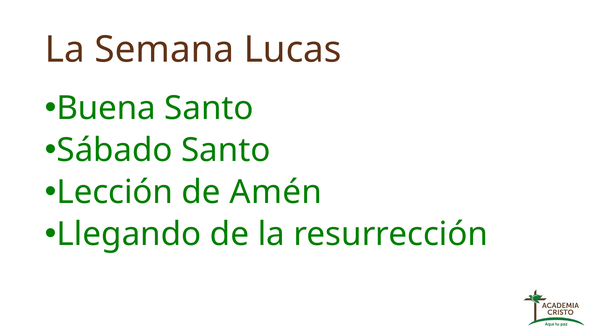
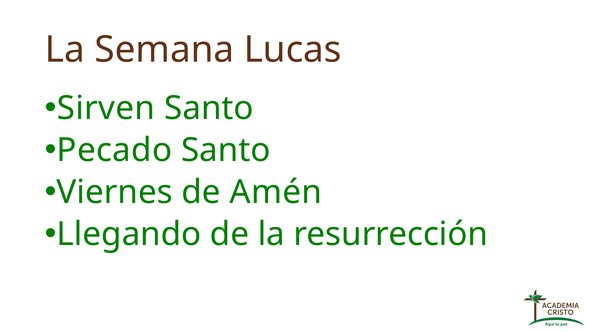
Buena: Buena -> Sirven
Sábado: Sábado -> Pecado
Lección: Lección -> Viernes
